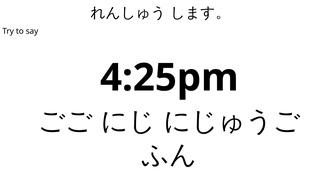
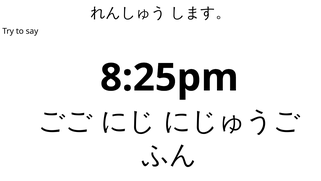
4:25pm: 4:25pm -> 8:25pm
